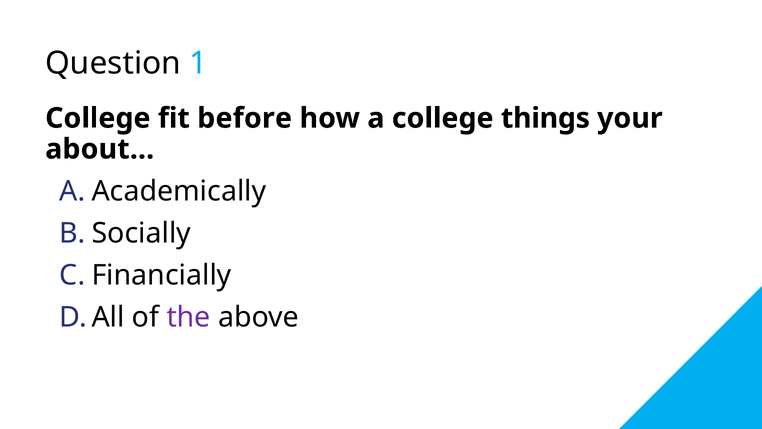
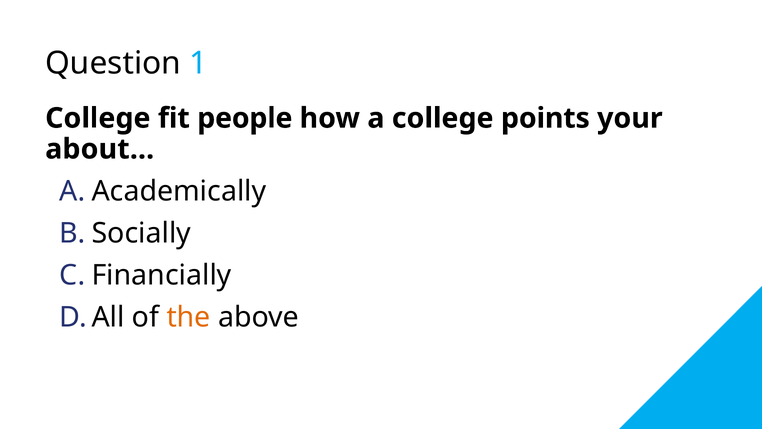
before: before -> people
things: things -> points
the colour: purple -> orange
